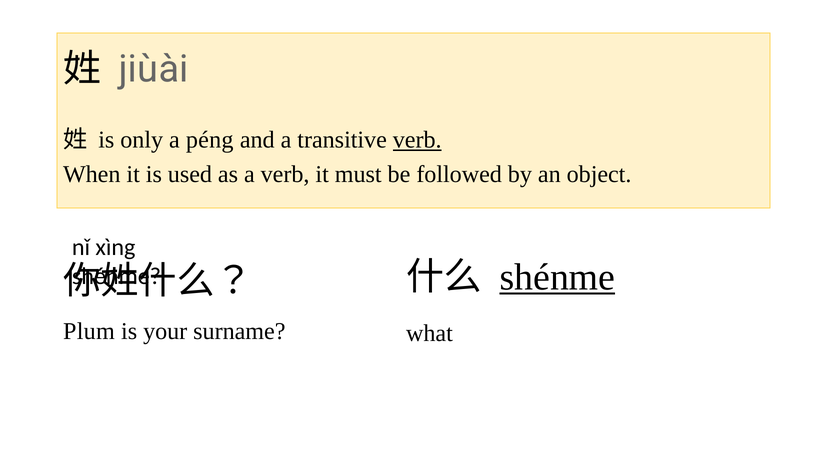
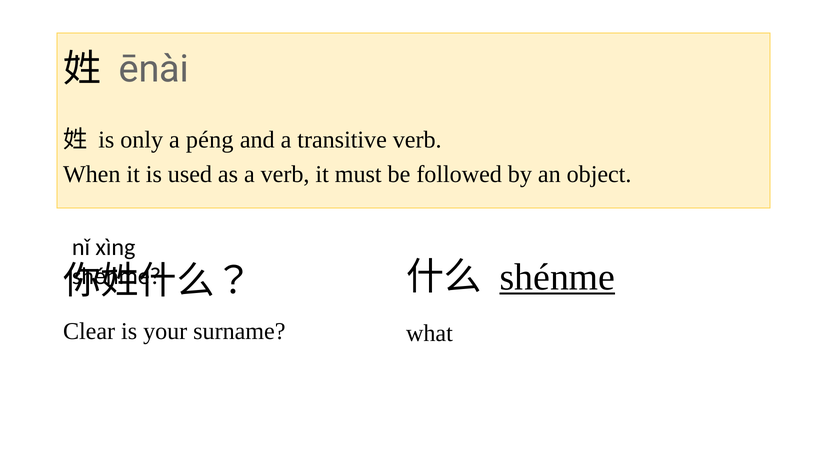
jiùài: jiùài -> ēnài
verb at (417, 140) underline: present -> none
Plum: Plum -> Clear
